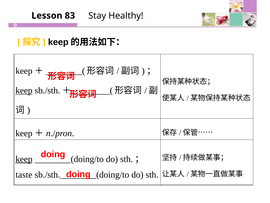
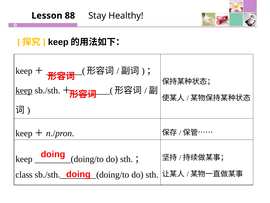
83: 83 -> 88
keep at (24, 159) underline: present -> none
taste: taste -> class
